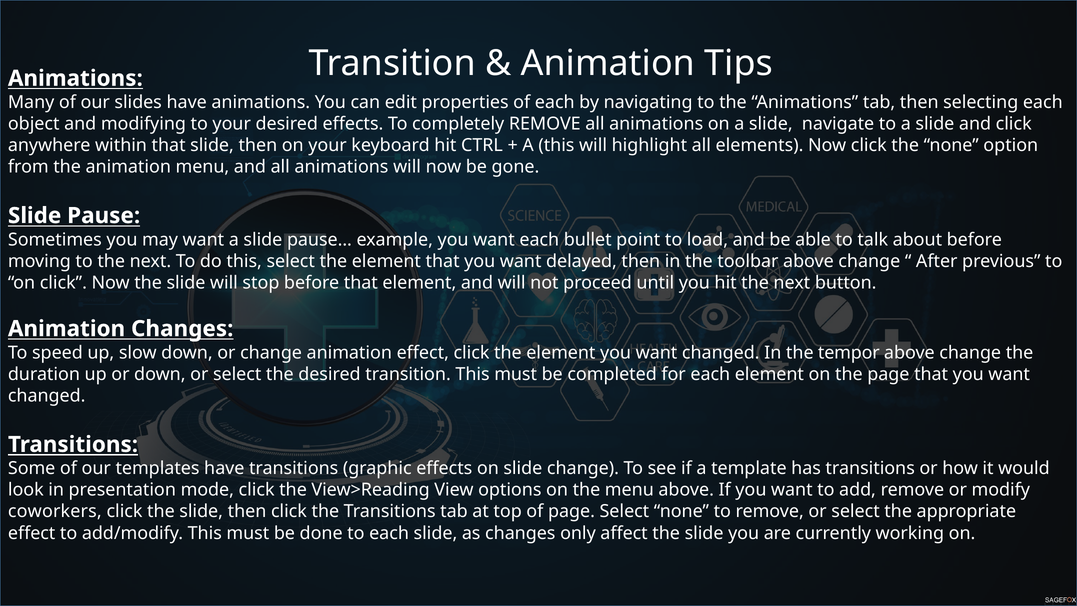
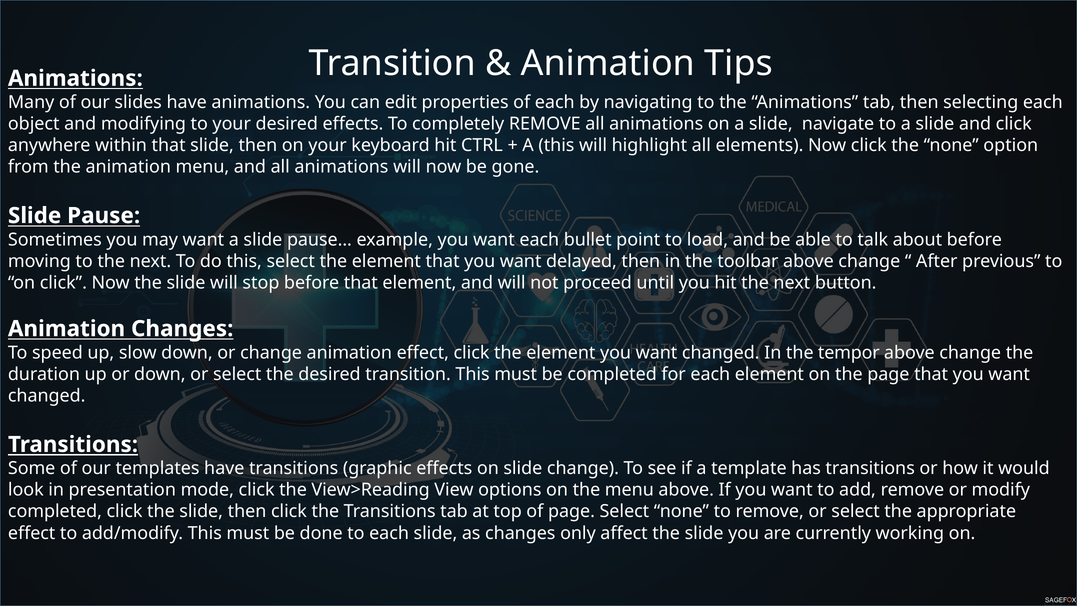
coworkers at (55, 511): coworkers -> completed
